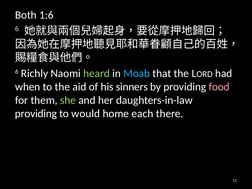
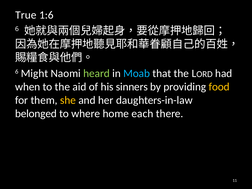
Both: Both -> True
Richly: Richly -> Might
food colour: pink -> yellow
she colour: light green -> yellow
providing at (36, 114): providing -> belonged
would: would -> where
